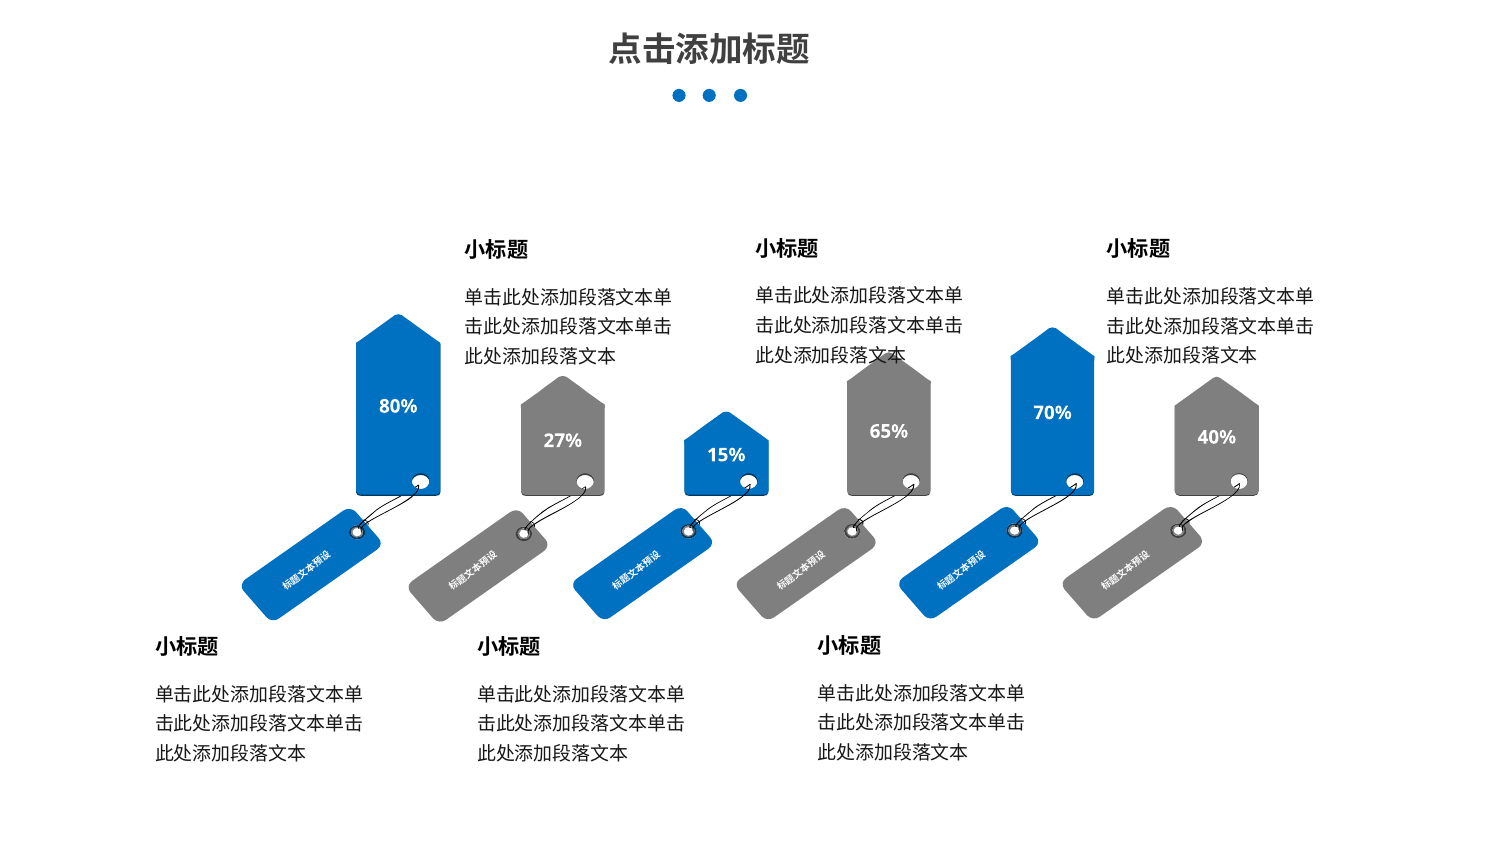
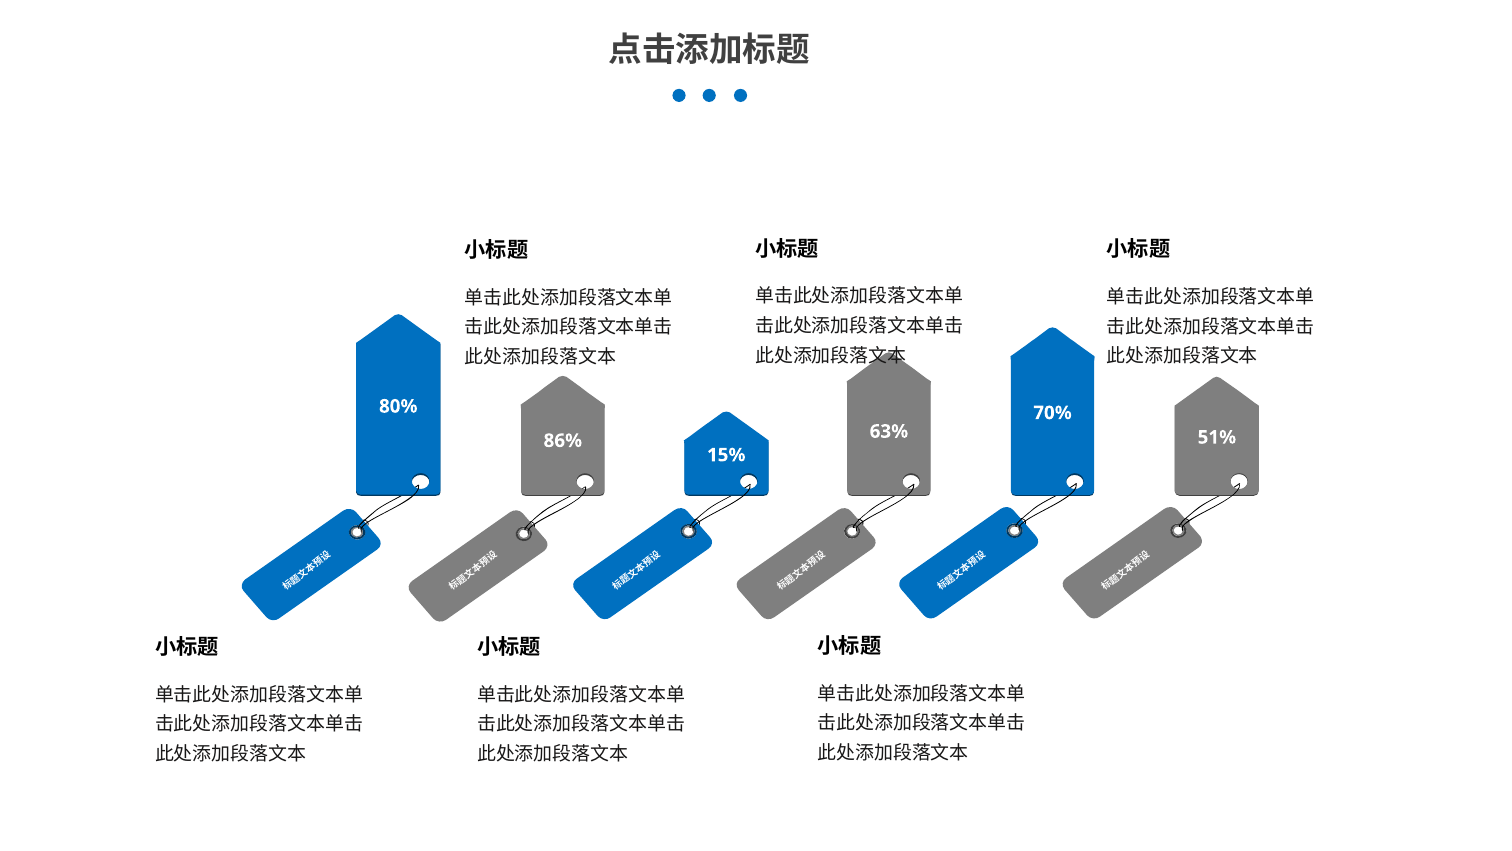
65%: 65% -> 63%
40%: 40% -> 51%
27%: 27% -> 86%
